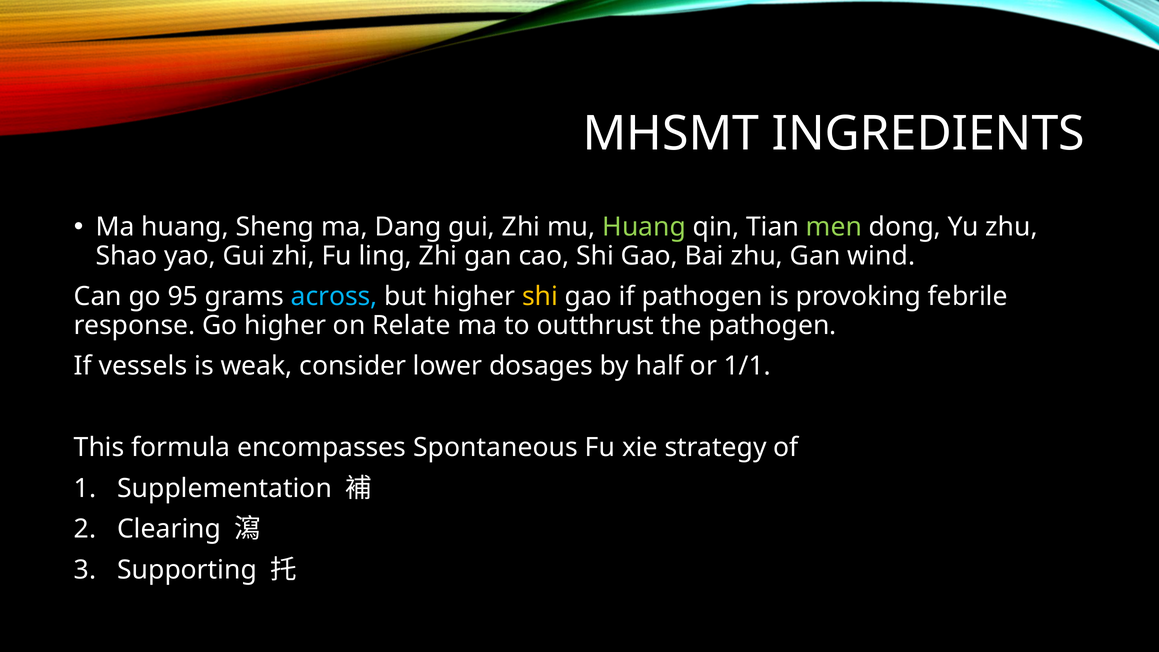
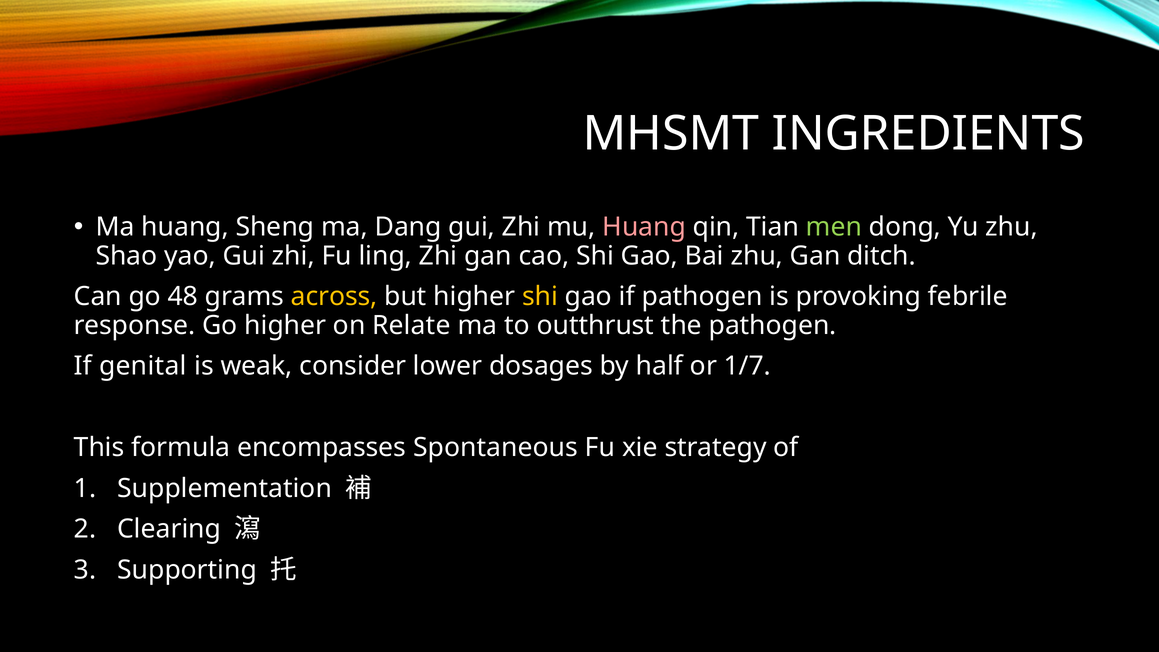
Huang at (644, 227) colour: light green -> pink
wind: wind -> ditch
95: 95 -> 48
across colour: light blue -> yellow
vessels: vessels -> genital
1/1: 1/1 -> 1/7
